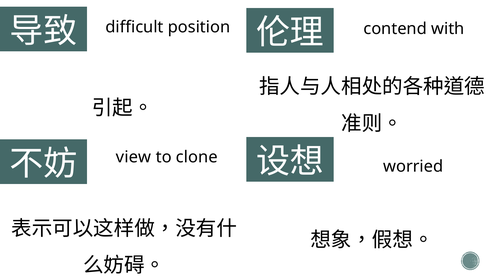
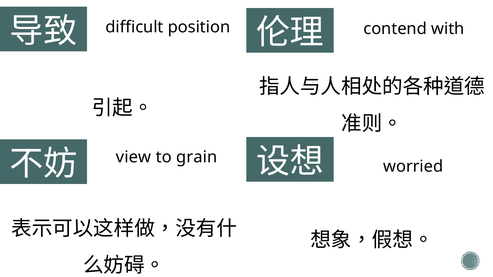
clone: clone -> grain
